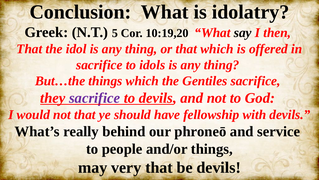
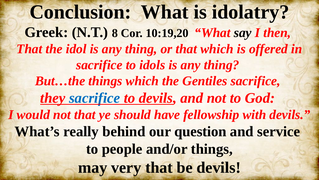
5: 5 -> 8
sacrifice at (95, 98) colour: purple -> blue
phroneō: phroneō -> question
